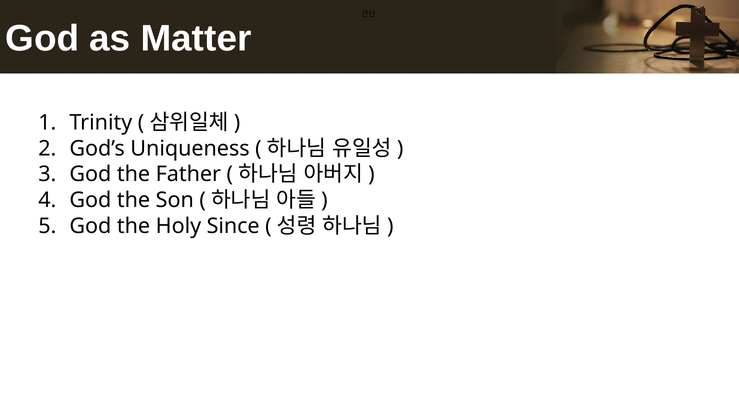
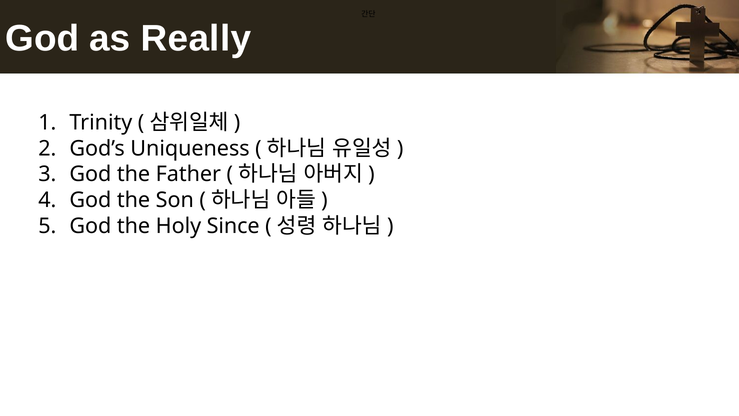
Matter: Matter -> Really
